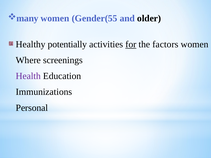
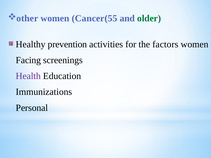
many: many -> other
Gender(55: Gender(55 -> Cancer(55
older colour: black -> green
potentially: potentially -> prevention
for underline: present -> none
Where: Where -> Facing
